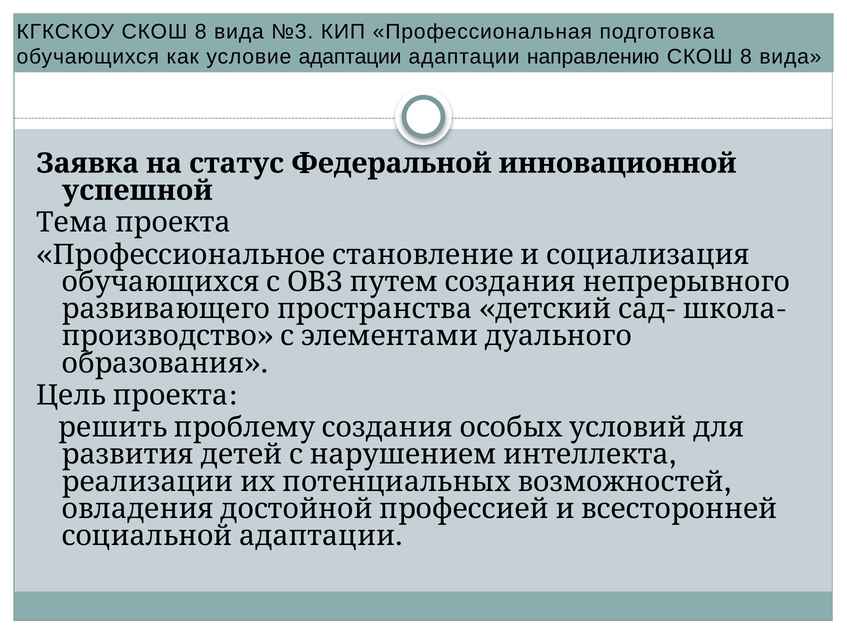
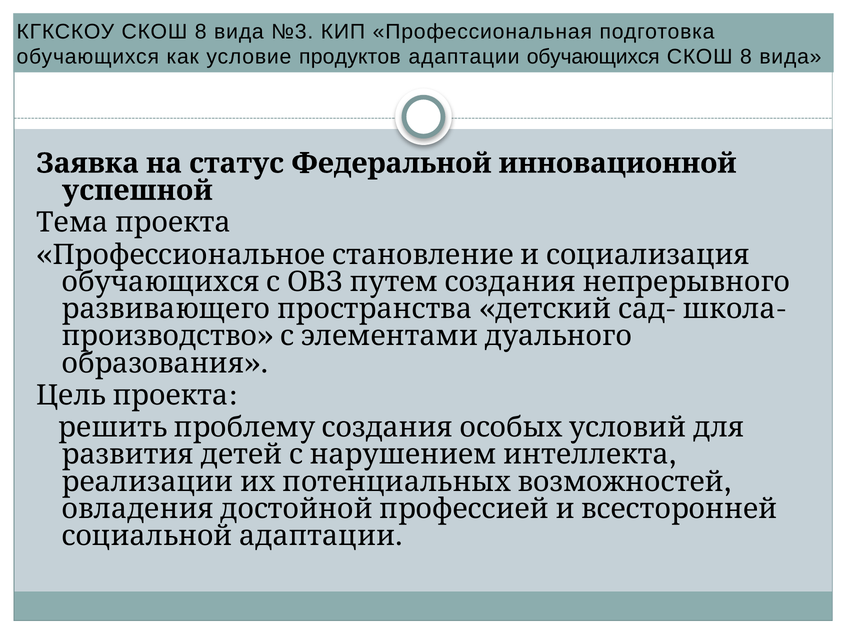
условие адаптации: адаптации -> продуктов
адаптации направлению: направлению -> обучающихся
